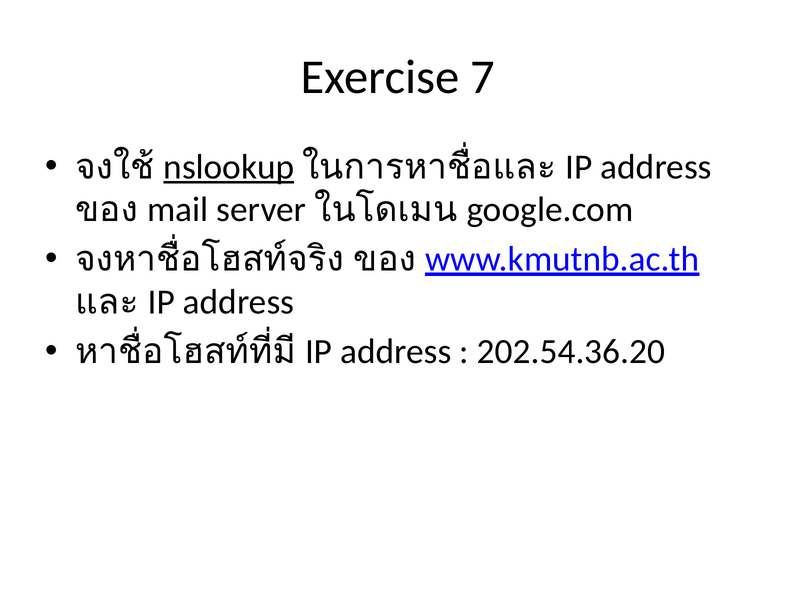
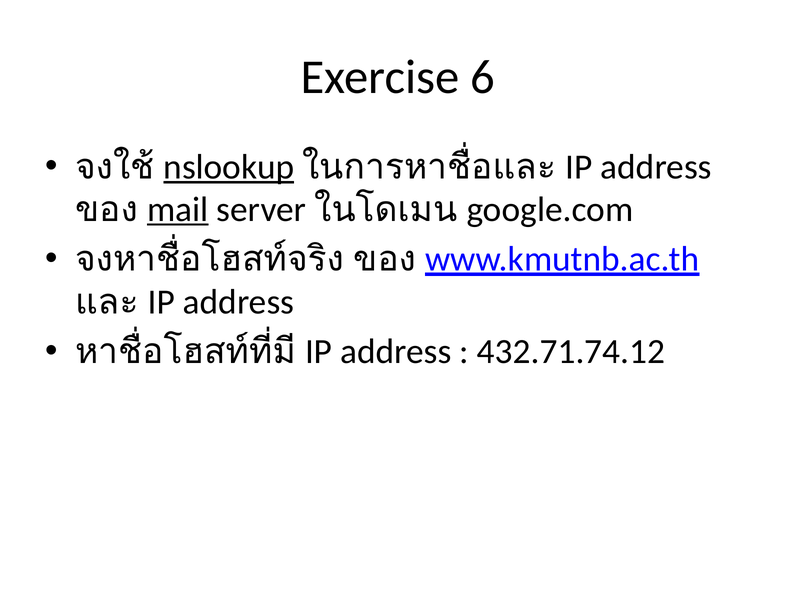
7: 7 -> 6
mail underline: none -> present
202.54.36.20: 202.54.36.20 -> 432.71.74.12
